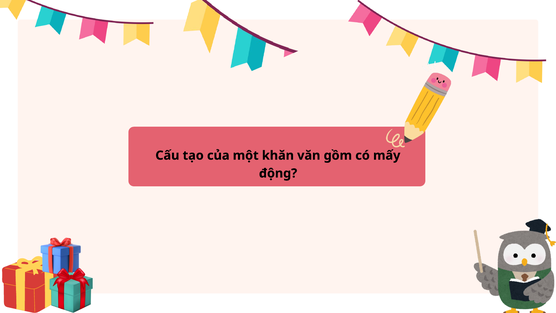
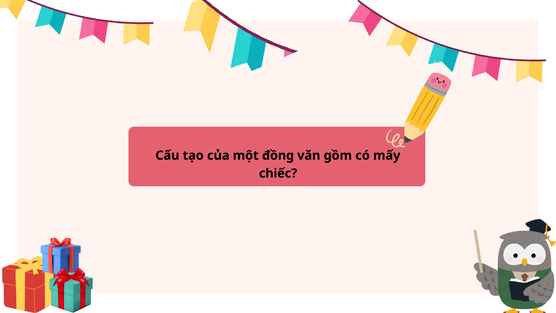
khăn: khăn -> đồng
động: động -> chiếc
